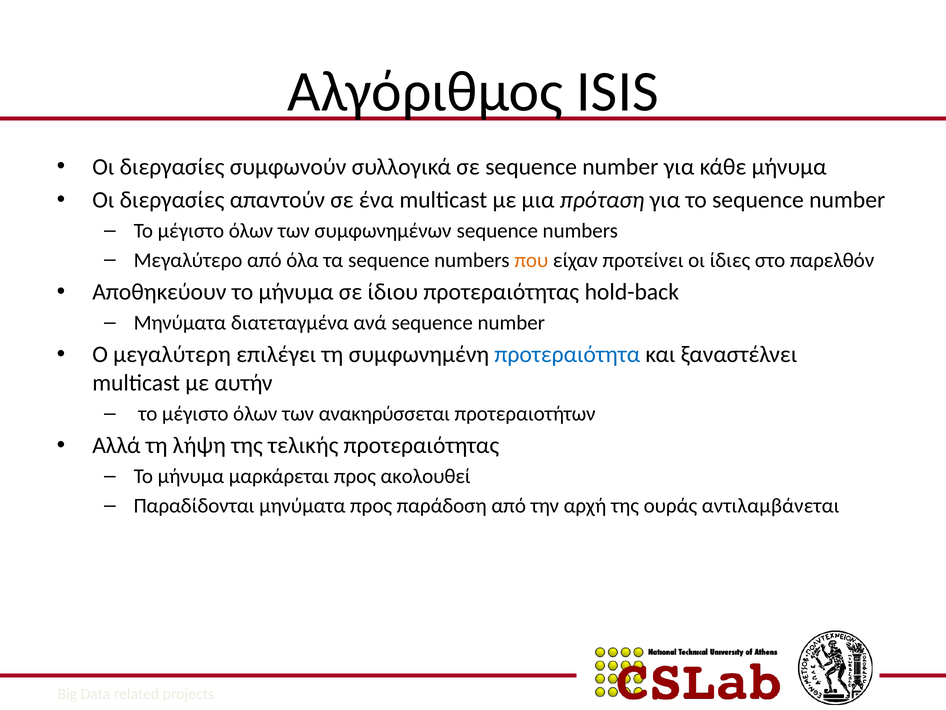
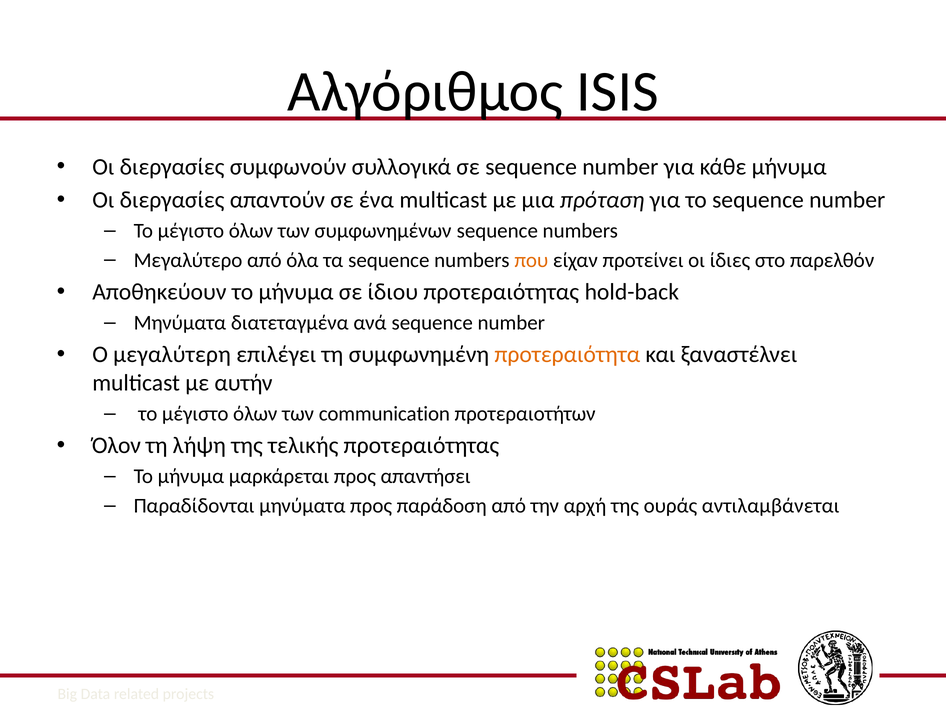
προτεραιότητα colour: blue -> orange
ανακηρύσσεται: ανακηρύσσεται -> communication
Αλλά: Αλλά -> Όλον
ακολουθεί: ακολουθεί -> απαντήσει
